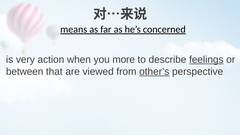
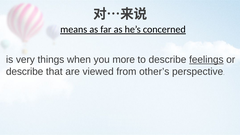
action: action -> things
between at (25, 72): between -> describe
other’s underline: present -> none
